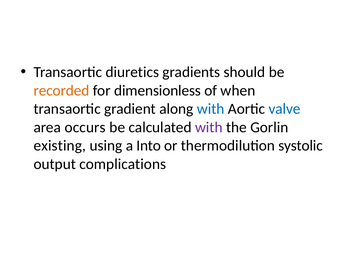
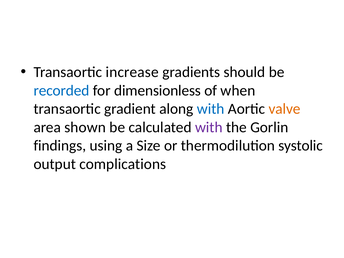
diuretics: diuretics -> increase
recorded colour: orange -> blue
valve colour: blue -> orange
occurs: occurs -> shown
existing: existing -> findings
Into: Into -> Size
